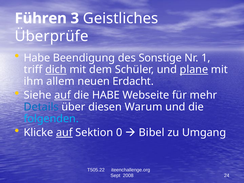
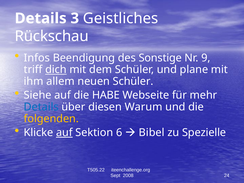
Führen at (41, 18): Führen -> Details
Überprüfe: Überprüfe -> Rückschau
Habe at (37, 58): Habe -> Infos
1: 1 -> 9
plane underline: present -> none
neuen Erdacht: Erdacht -> Schüler
auf at (63, 95) underline: present -> none
folgenden colour: light blue -> yellow
0: 0 -> 6
Umgang: Umgang -> Spezielle
